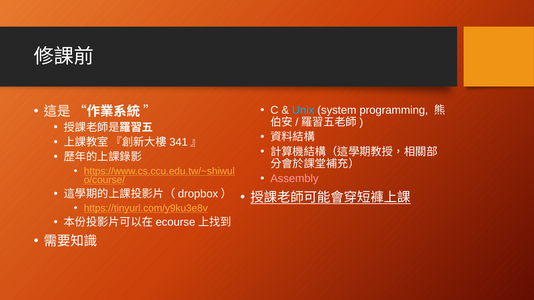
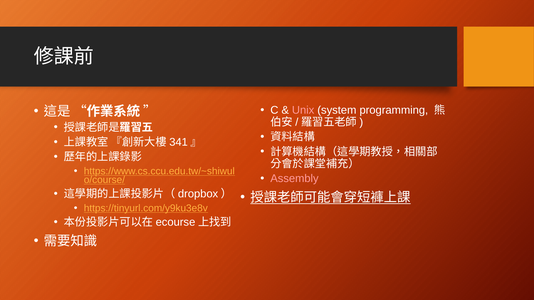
Unix colour: light blue -> pink
